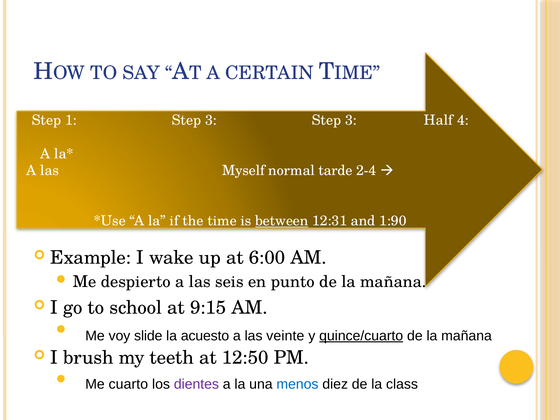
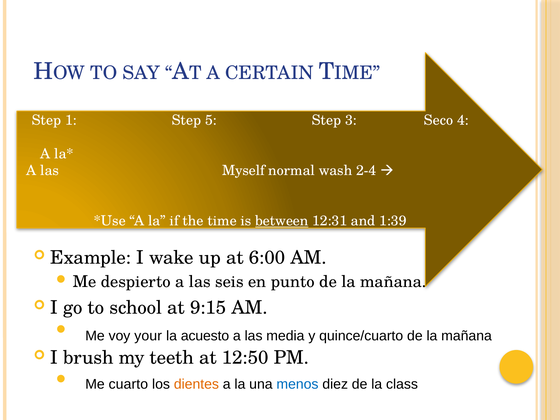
1 Step 3: 3 -> 5
Half: Half -> Seco
tarde: tarde -> wash
1:90: 1:90 -> 1:39
slide: slide -> your
veinte: veinte -> media
quince/cuarto underline: present -> none
dientes colour: purple -> orange
